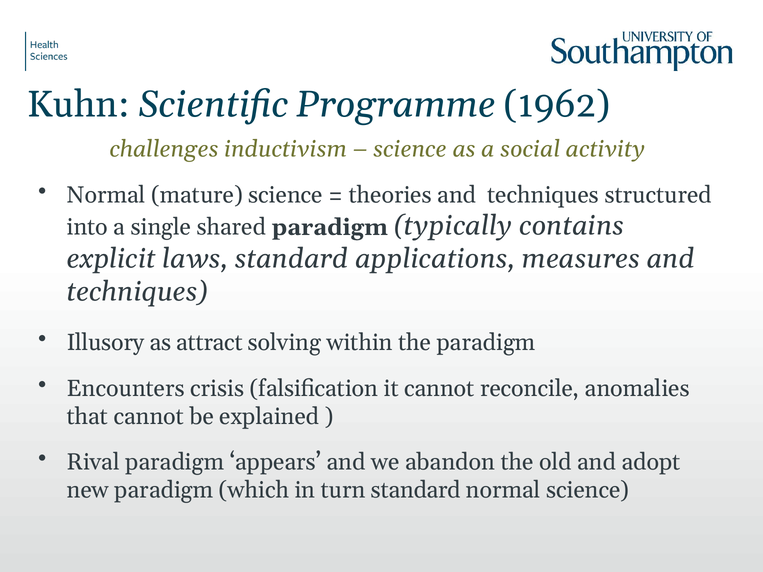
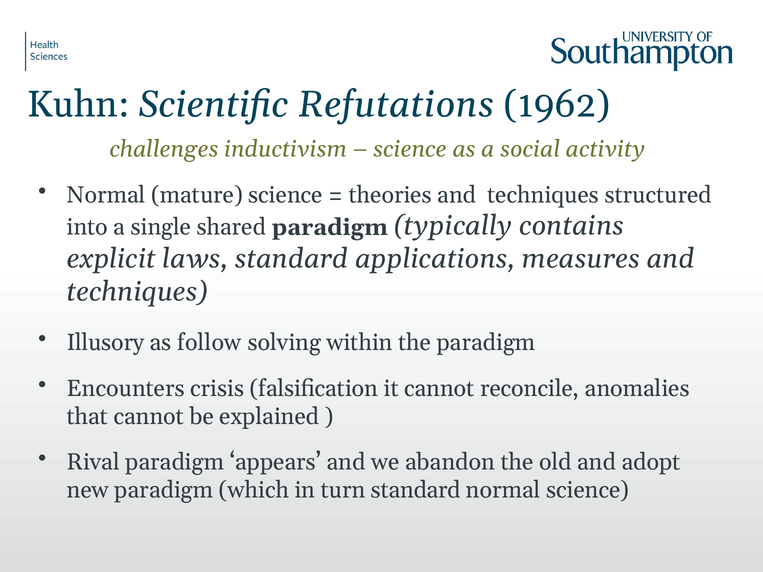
Programme: Programme -> Refutations
attract: attract -> follow
